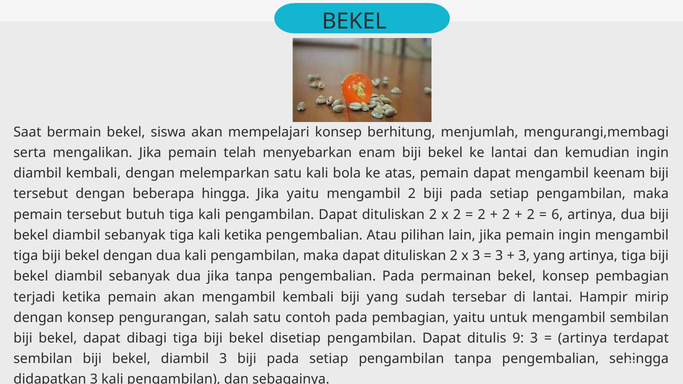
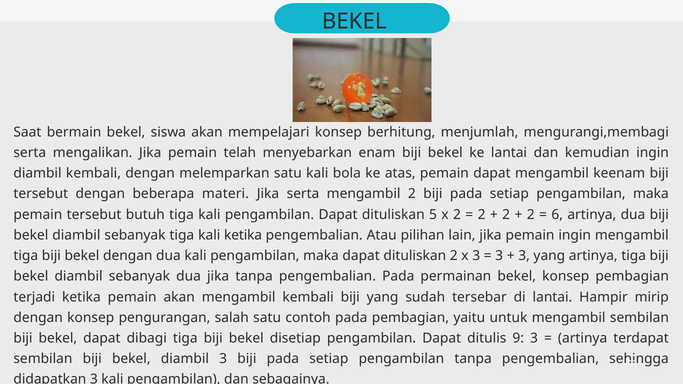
hingga: hingga -> materi
Jika yaitu: yaitu -> serta
pengambilan Dapat dituliskan 2: 2 -> 5
